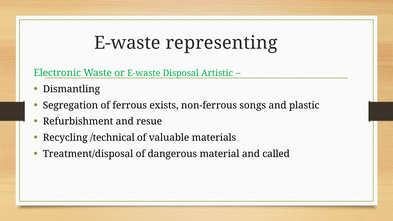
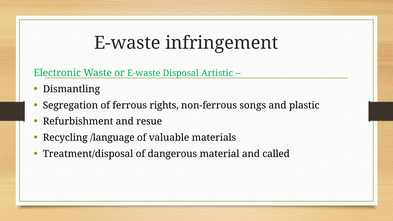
representing: representing -> infringement
exists: exists -> rights
/technical: /technical -> /language
